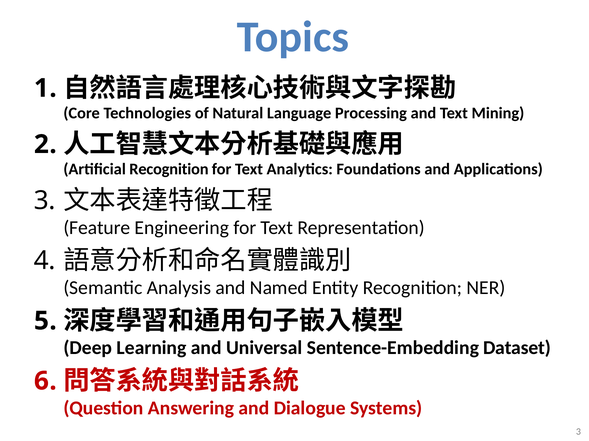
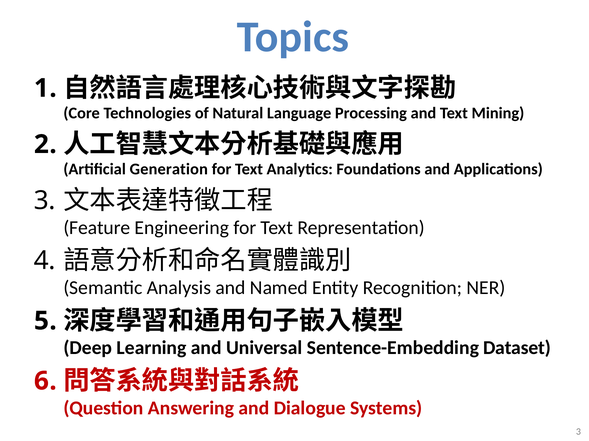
Artificial Recognition: Recognition -> Generation
